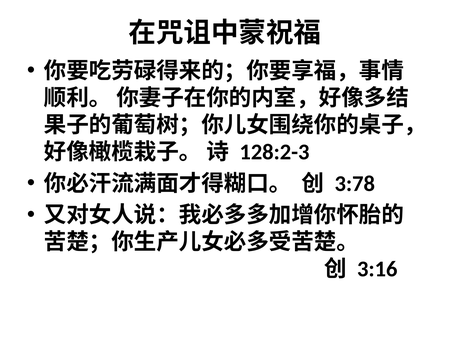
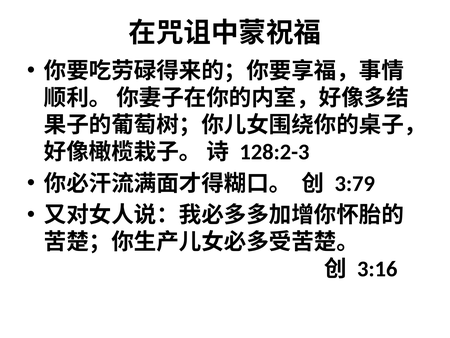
3:78: 3:78 -> 3:79
